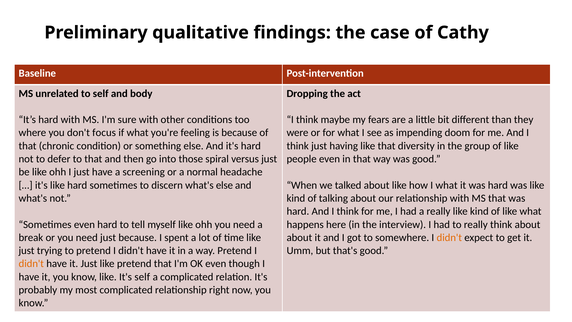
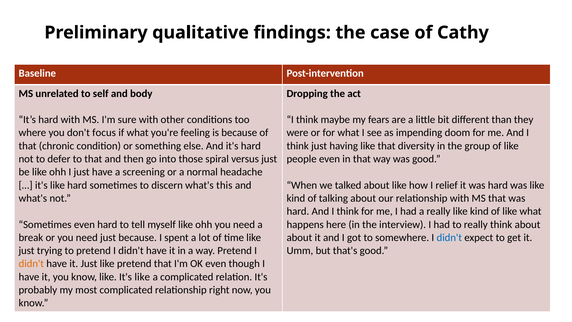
what's else: else -> this
I what: what -> relief
didn't at (449, 237) colour: orange -> blue
like It's self: self -> like
